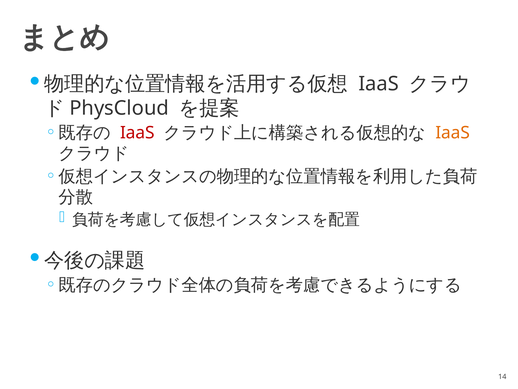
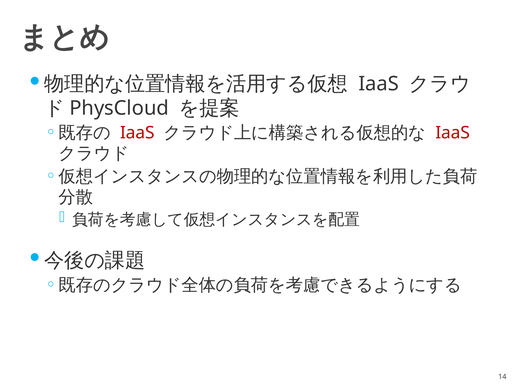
IaaS at (453, 132) colour: orange -> red
